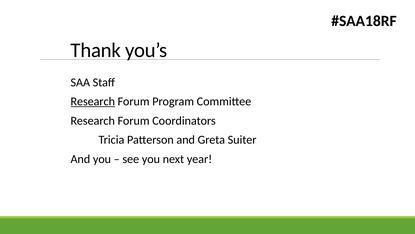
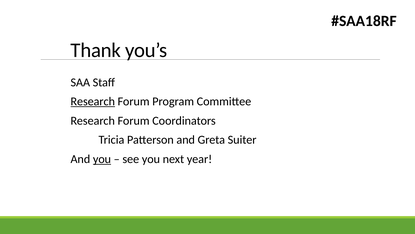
you at (102, 159) underline: none -> present
